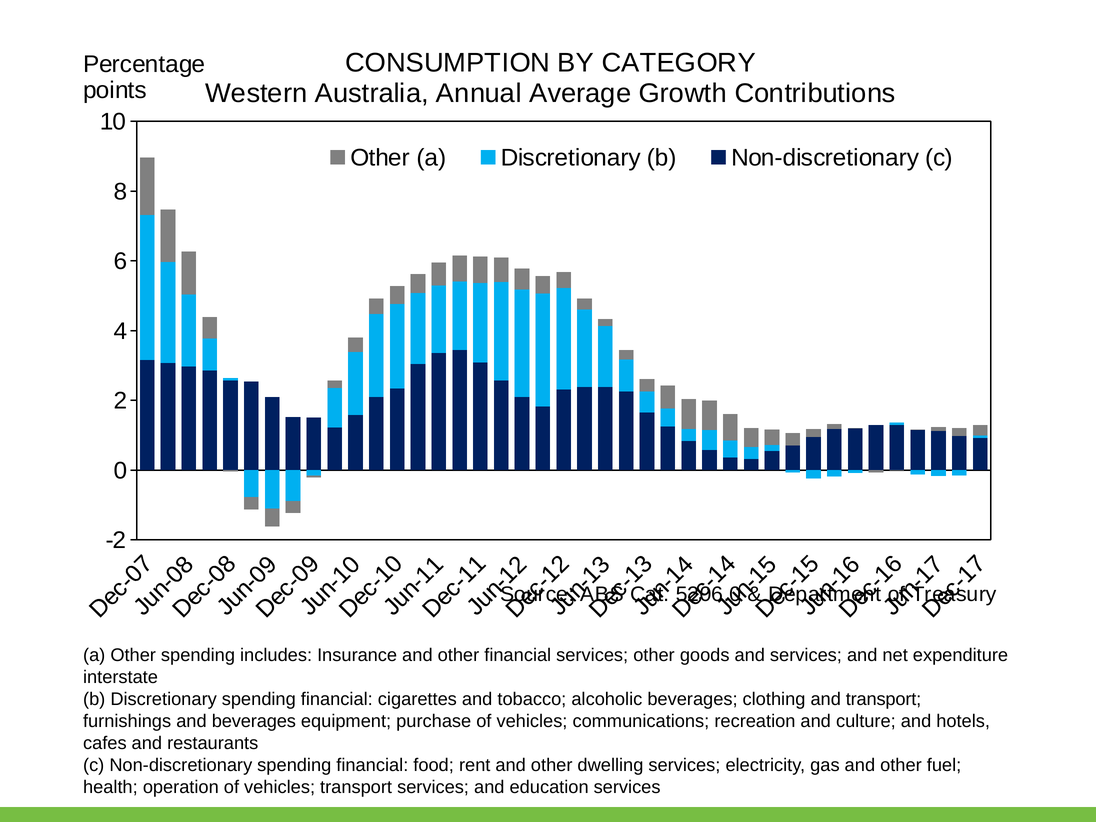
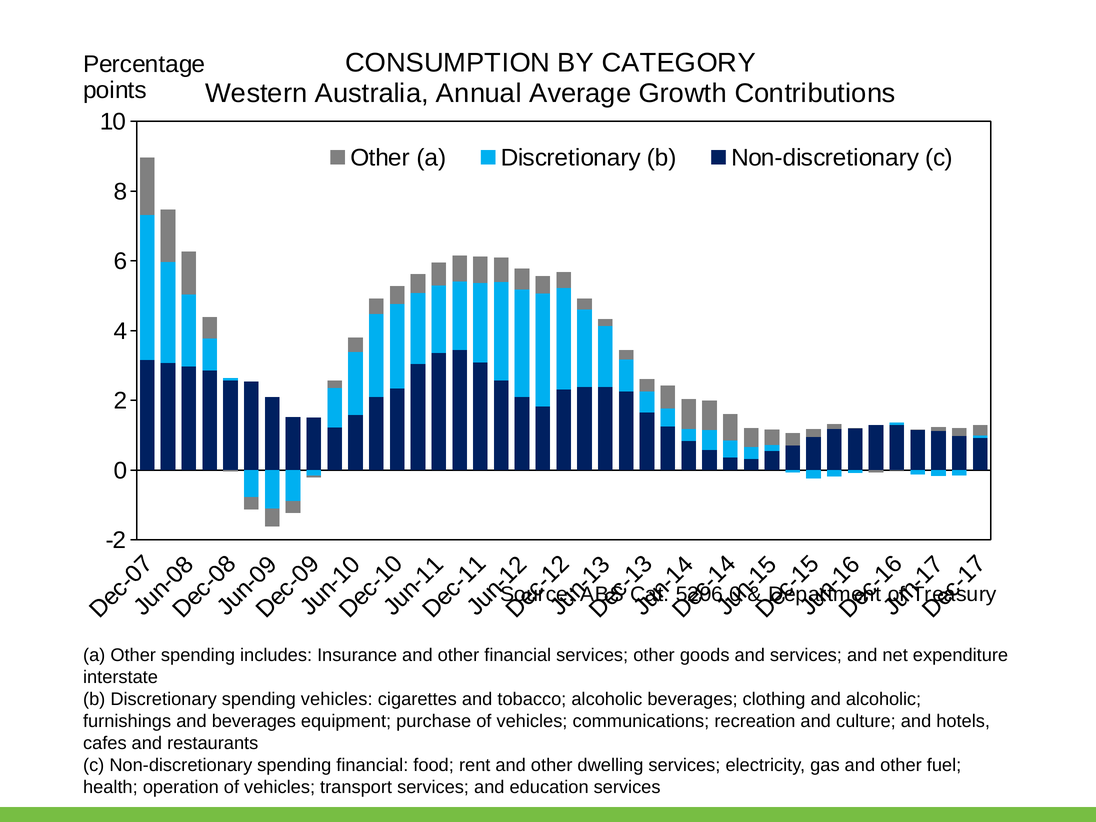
Discretionary spending financial: financial -> vehicles
and transport: transport -> alcoholic
